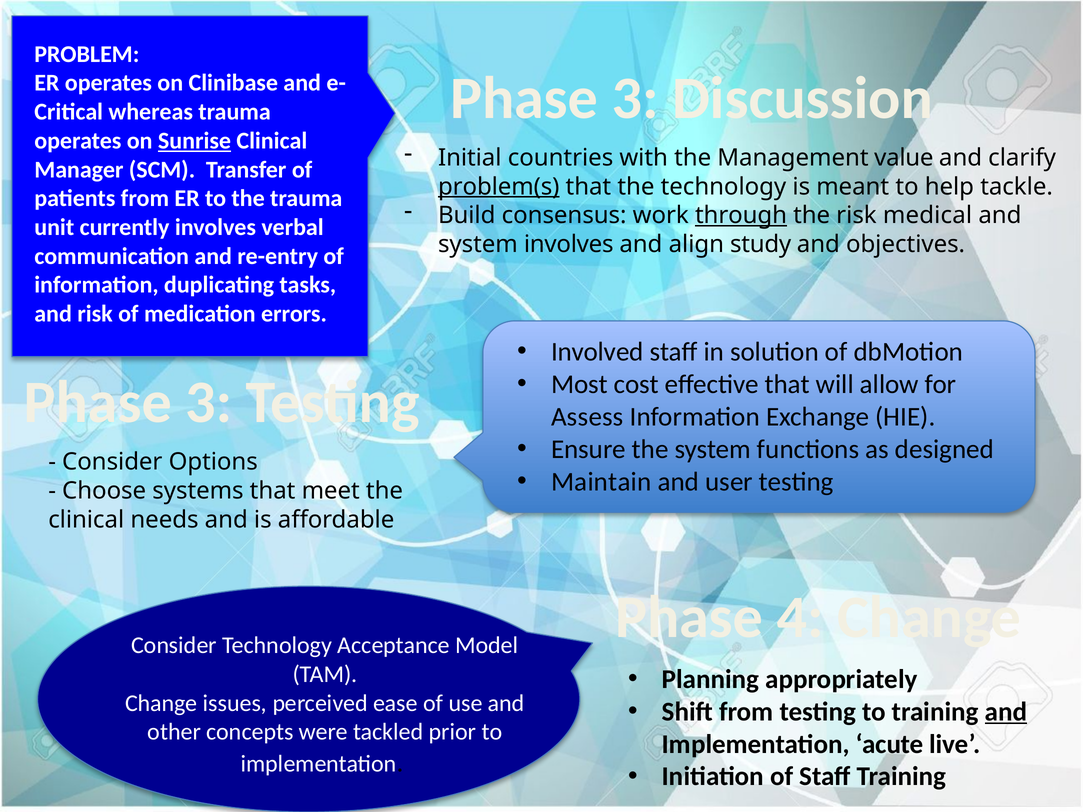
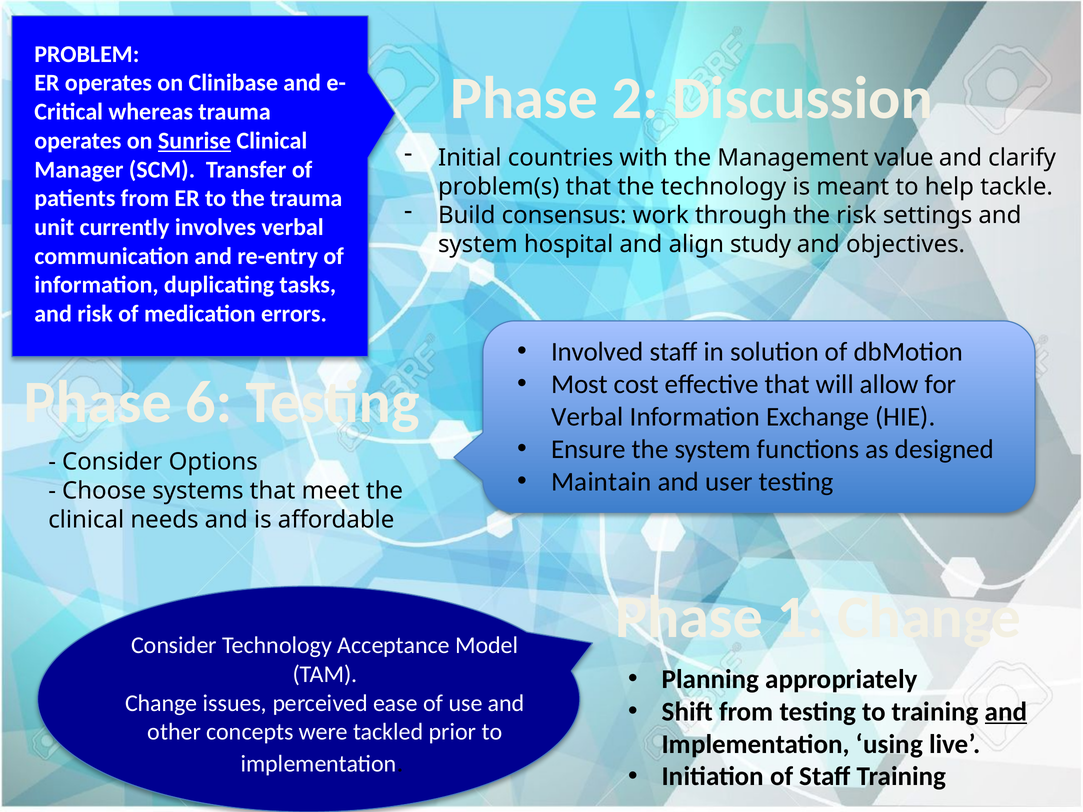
3 at (635, 98): 3 -> 2
problem(s underline: present -> none
through underline: present -> none
medical: medical -> settings
system involves: involves -> hospital
3 at (209, 402): 3 -> 6
Assess at (587, 417): Assess -> Verbal
4: 4 -> 1
acute: acute -> using
